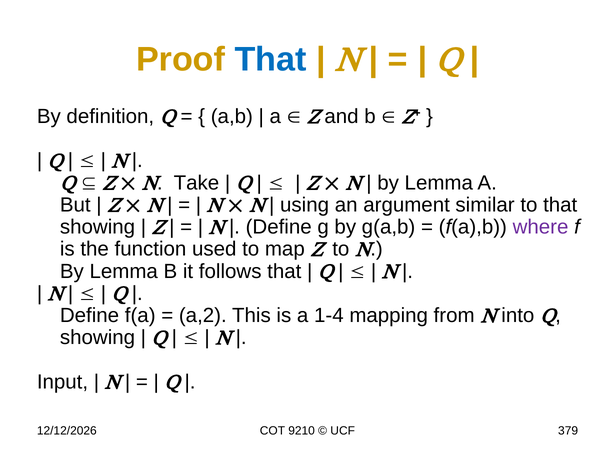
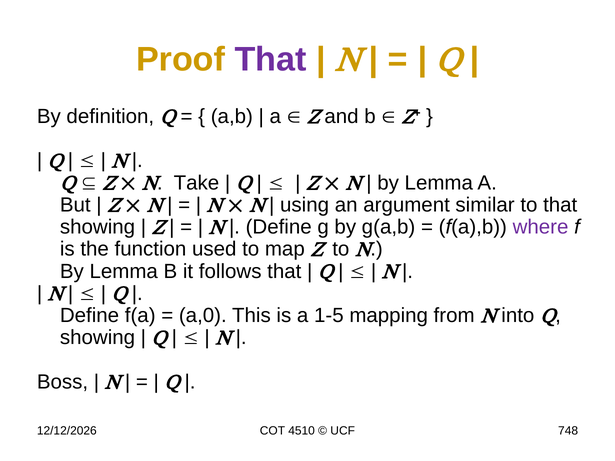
That at (271, 59) colour: blue -> purple
a,2: a,2 -> a,0
1-4: 1-4 -> 1-5
Input: Input -> Boss
9210: 9210 -> 4510
379: 379 -> 748
